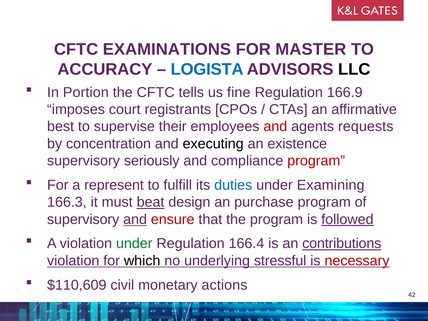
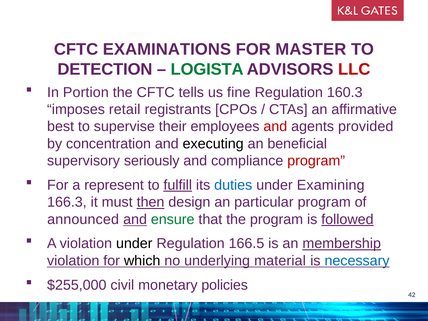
ACCURACY: ACCURACY -> DETECTION
LOGISTA colour: blue -> green
LLC colour: black -> red
166.9: 166.9 -> 160.3
court: court -> retail
requests: requests -> provided
existence: existence -> beneficial
fulfill underline: none -> present
beat: beat -> then
purchase: purchase -> particular
supervisory at (83, 219): supervisory -> announced
ensure colour: red -> green
under at (134, 244) colour: green -> black
166.4: 166.4 -> 166.5
contributions: contributions -> membership
stressful: stressful -> material
necessary colour: red -> blue
$110,609: $110,609 -> $255,000
actions: actions -> policies
